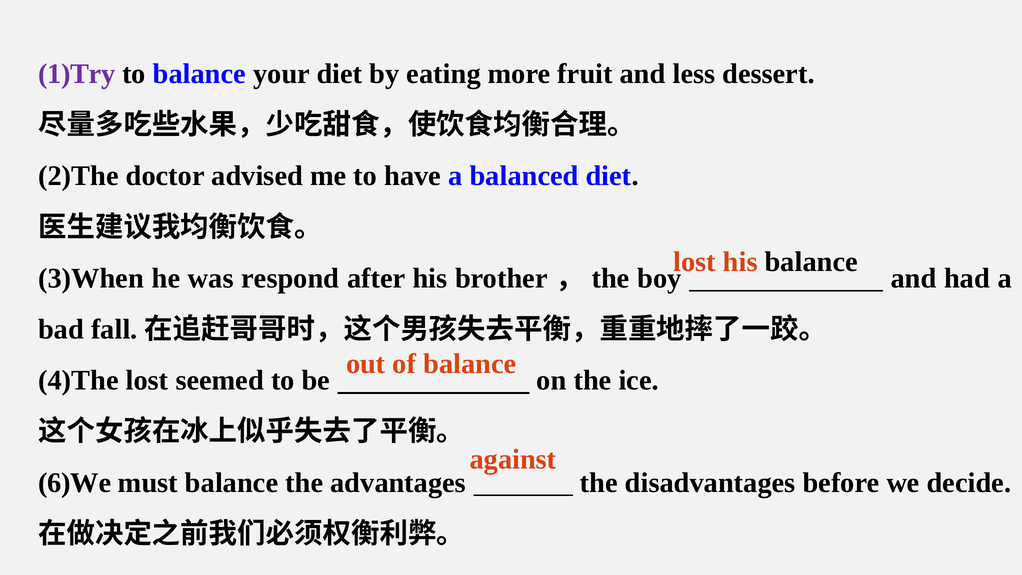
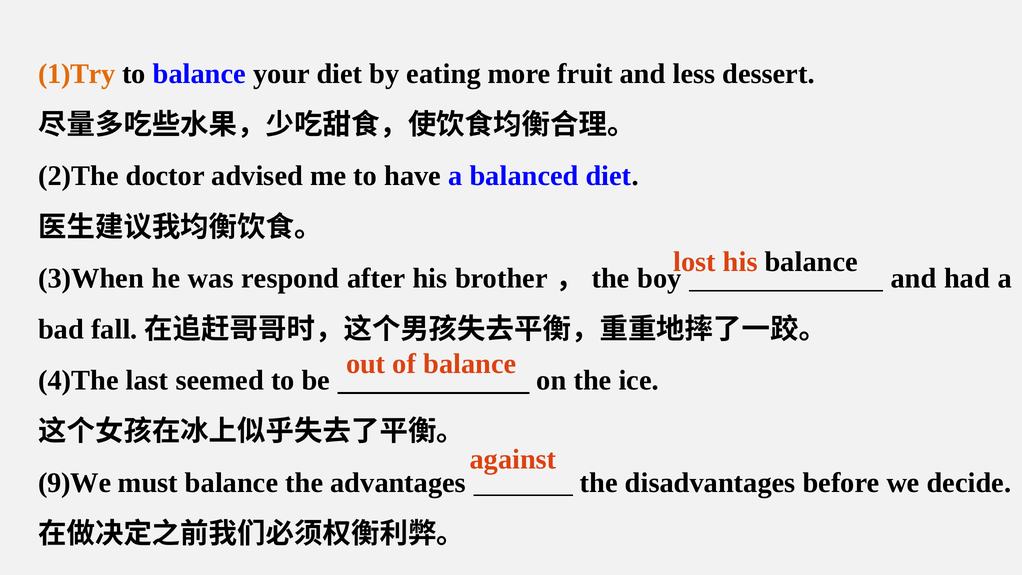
1)Try colour: purple -> orange
4)The lost: lost -> last
6)We: 6)We -> 9)We
